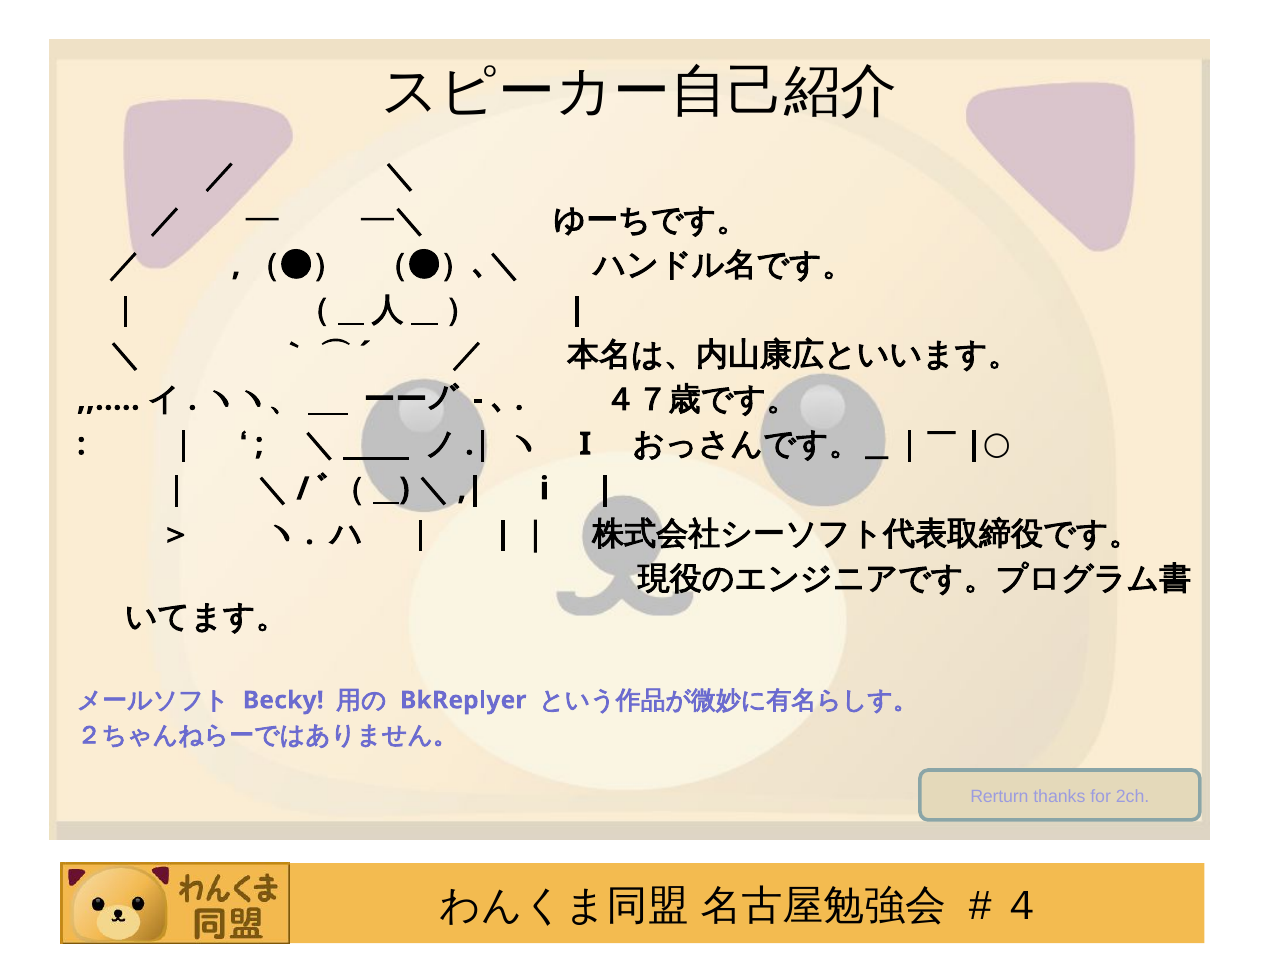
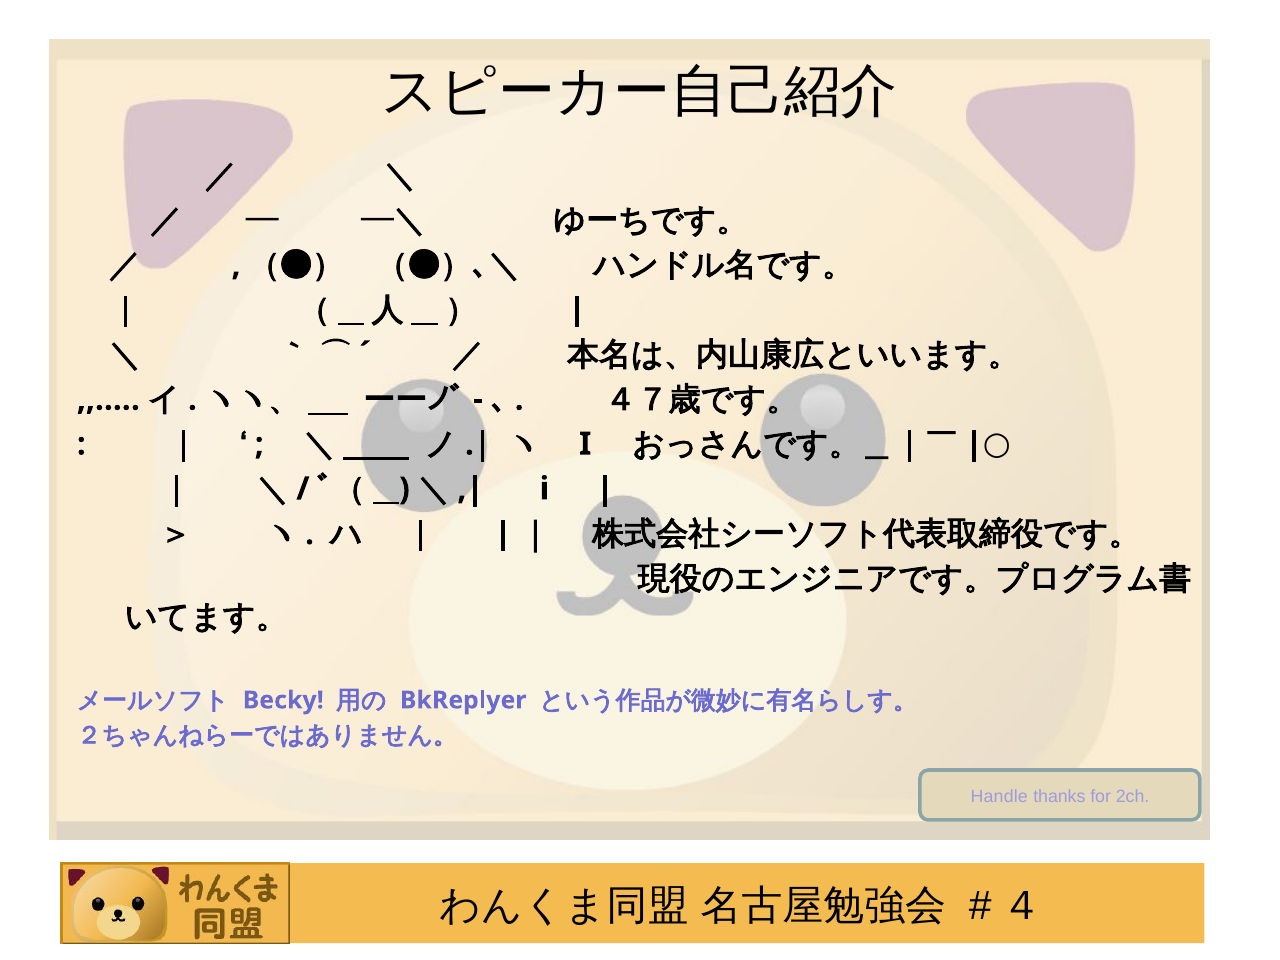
Rerturn: Rerturn -> Handle
